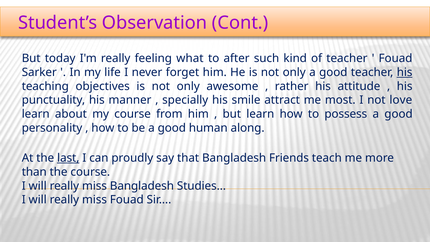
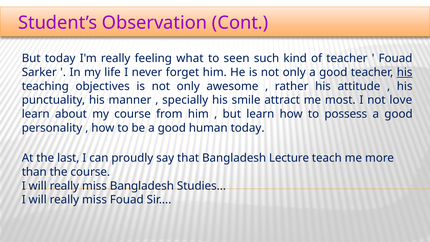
after: after -> seen
human along: along -> today
last underline: present -> none
Friends: Friends -> Lecture
